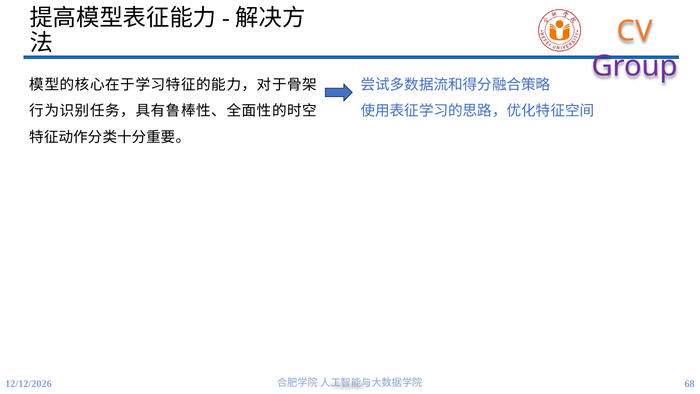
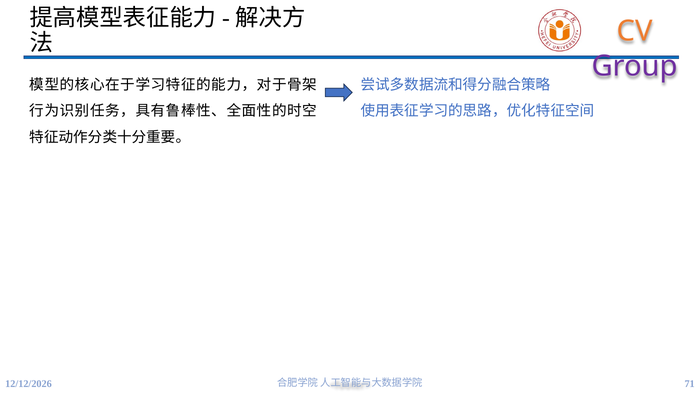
68: 68 -> 71
